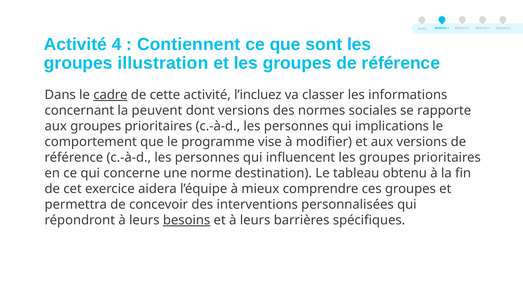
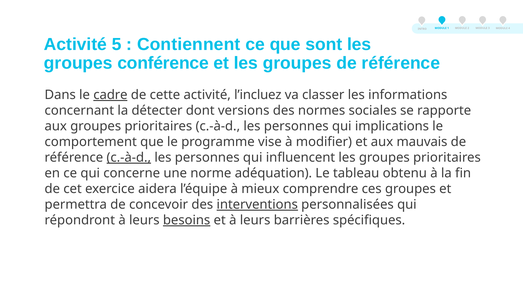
Activité 4: 4 -> 5
illustration: illustration -> conférence
peuvent: peuvent -> détecter
aux versions: versions -> mauvais
c.-à-d at (129, 158) underline: none -> present
destination: destination -> adéquation
interventions underline: none -> present
